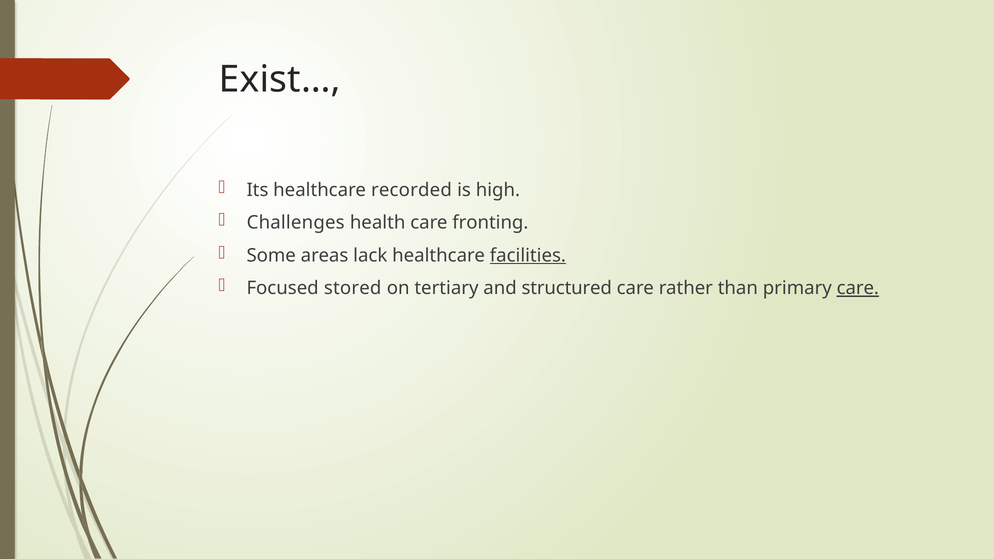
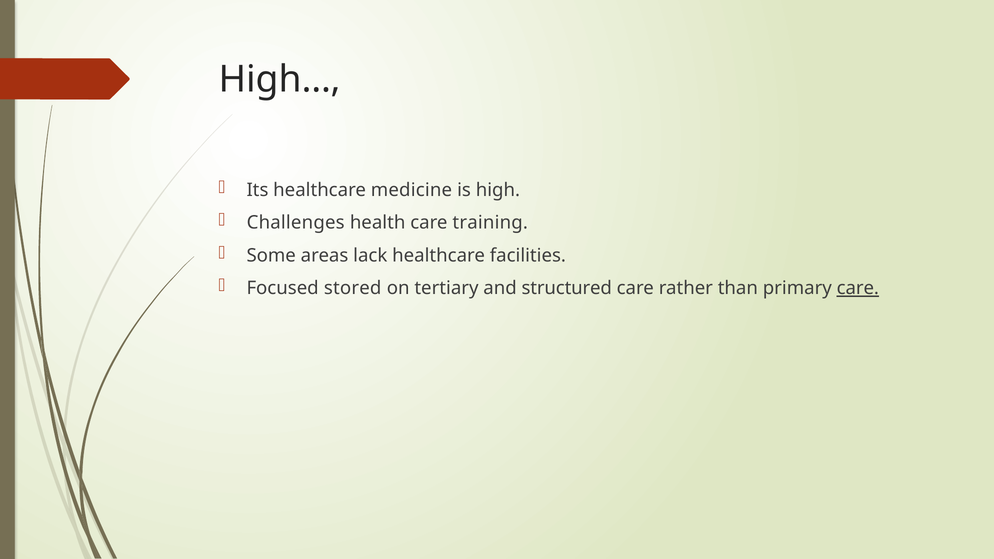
Exist…: Exist… -> High…
recorded: recorded -> medicine
fronting: fronting -> training
facilities underline: present -> none
